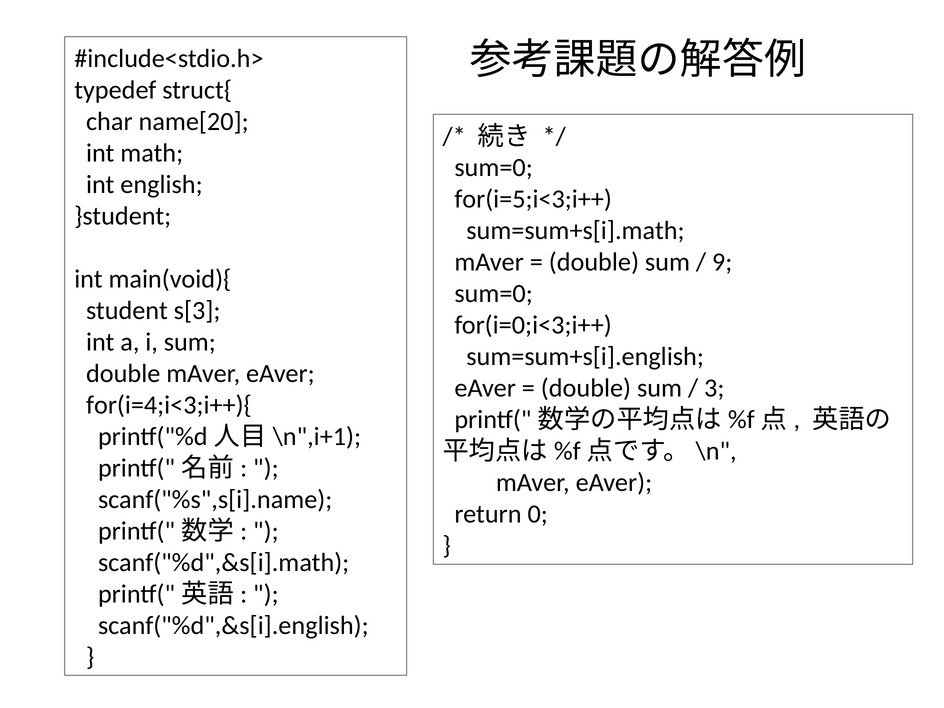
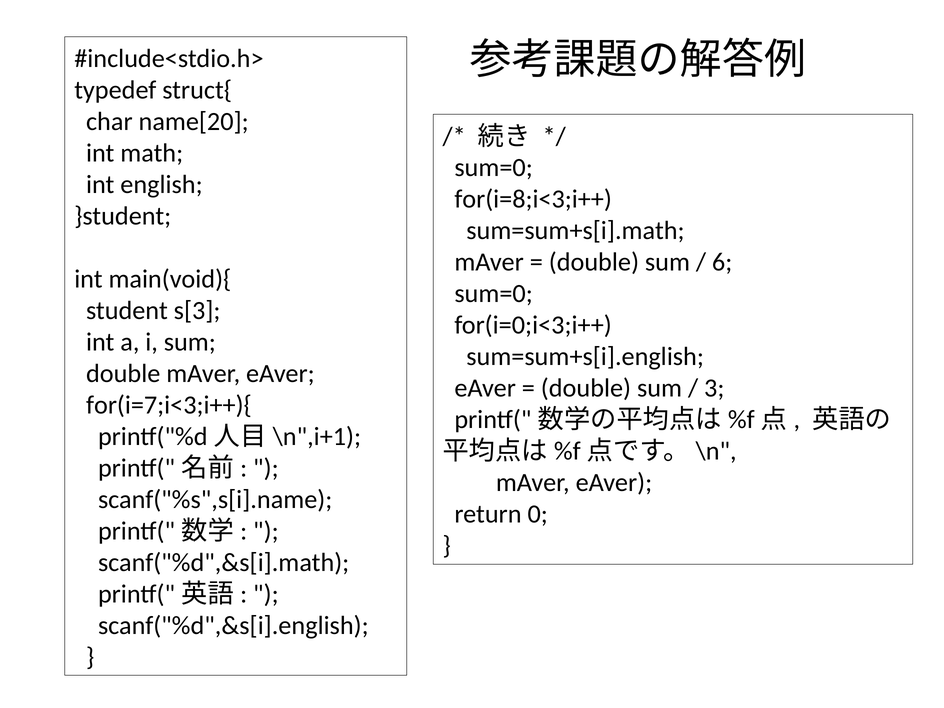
for(i=5;i<3;i++: for(i=5;i<3;i++ -> for(i=8;i<3;i++
9: 9 -> 6
for(i=4;i<3;i++){: for(i=4;i<3;i++){ -> for(i=7;i<3;i++){
